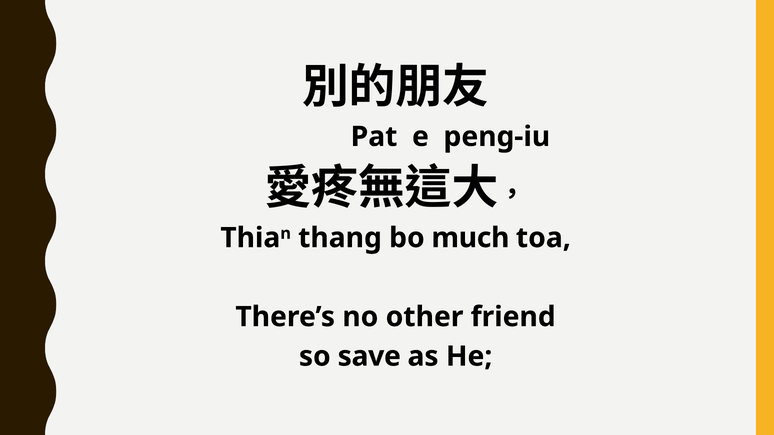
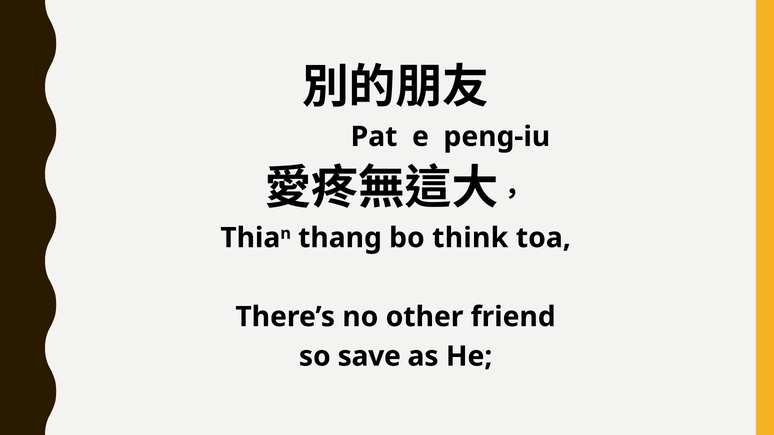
much: much -> think
